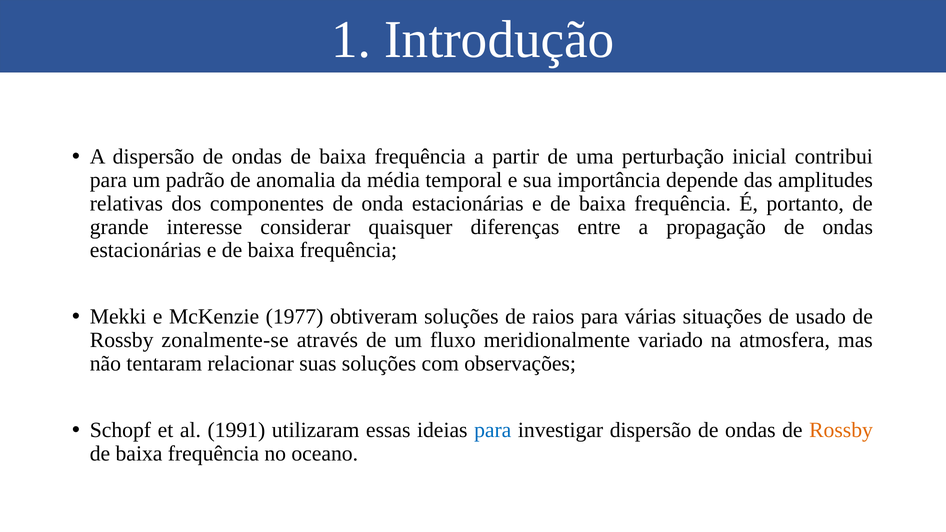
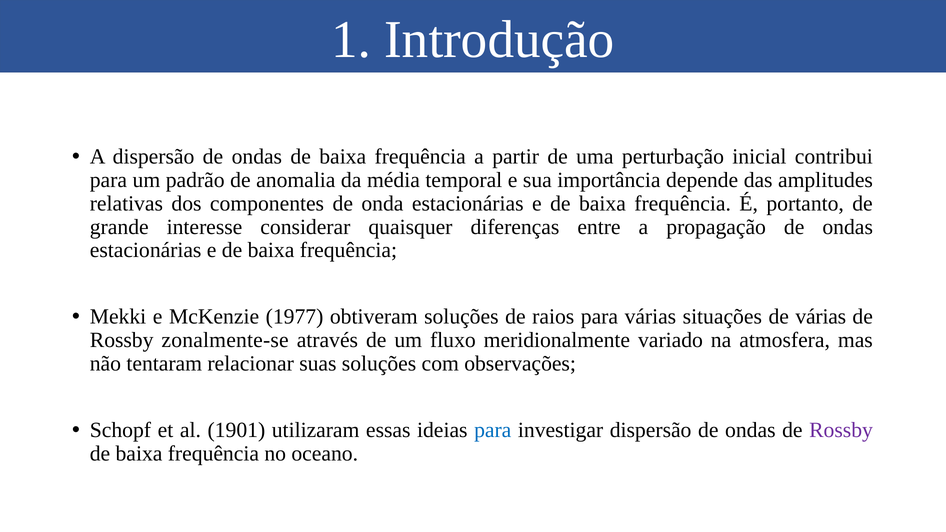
de usado: usado -> várias
1991: 1991 -> 1901
Rossby at (841, 430) colour: orange -> purple
